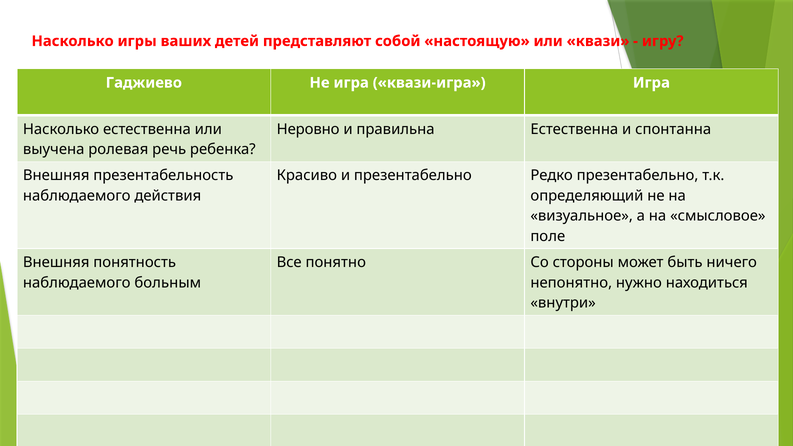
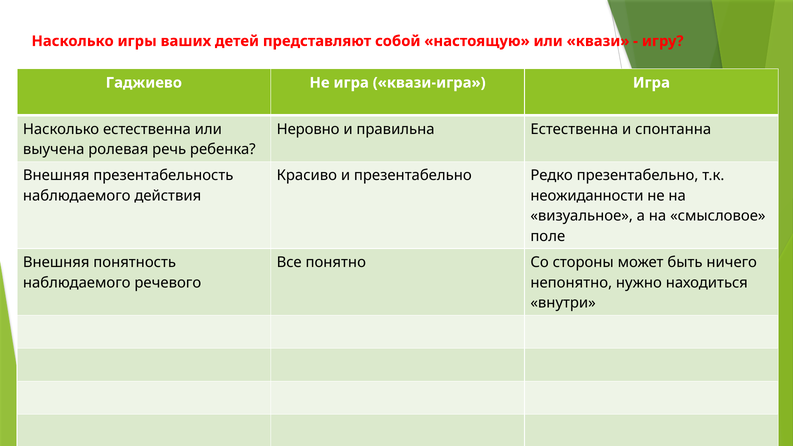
определяющий: определяющий -> неожиданности
больным: больным -> речевого
